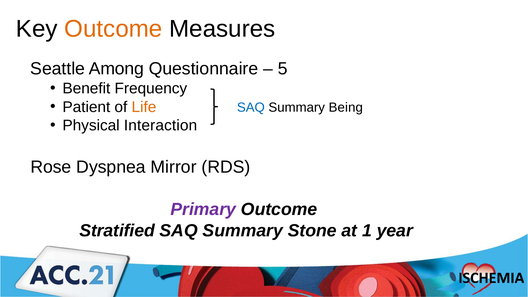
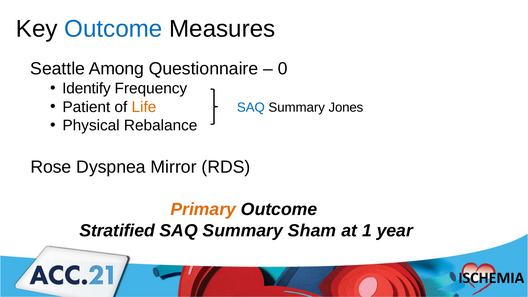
Outcome at (113, 29) colour: orange -> blue
5: 5 -> 0
Benefit: Benefit -> Identify
Being: Being -> Jones
Interaction: Interaction -> Rebalance
Primary colour: purple -> orange
Stone: Stone -> Sham
